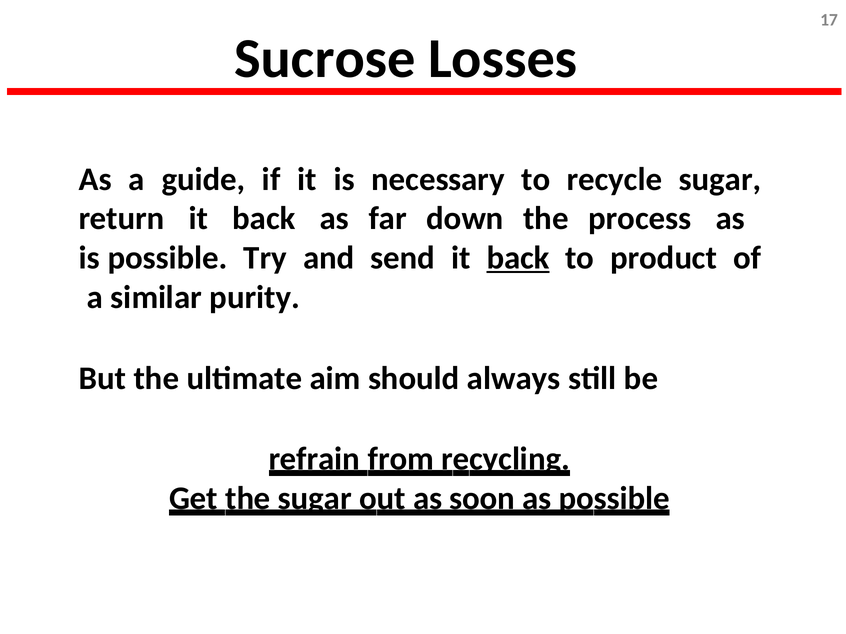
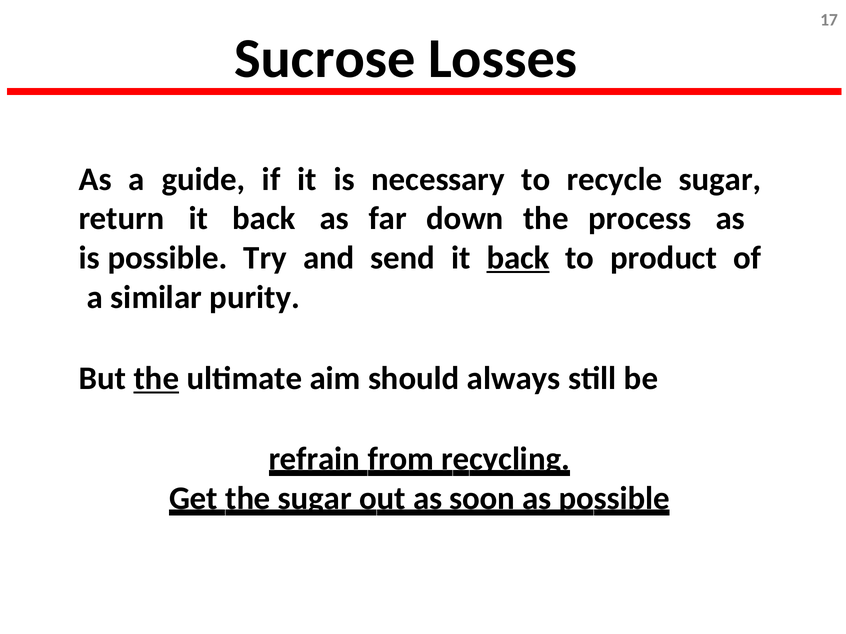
the at (156, 379) underline: none -> present
